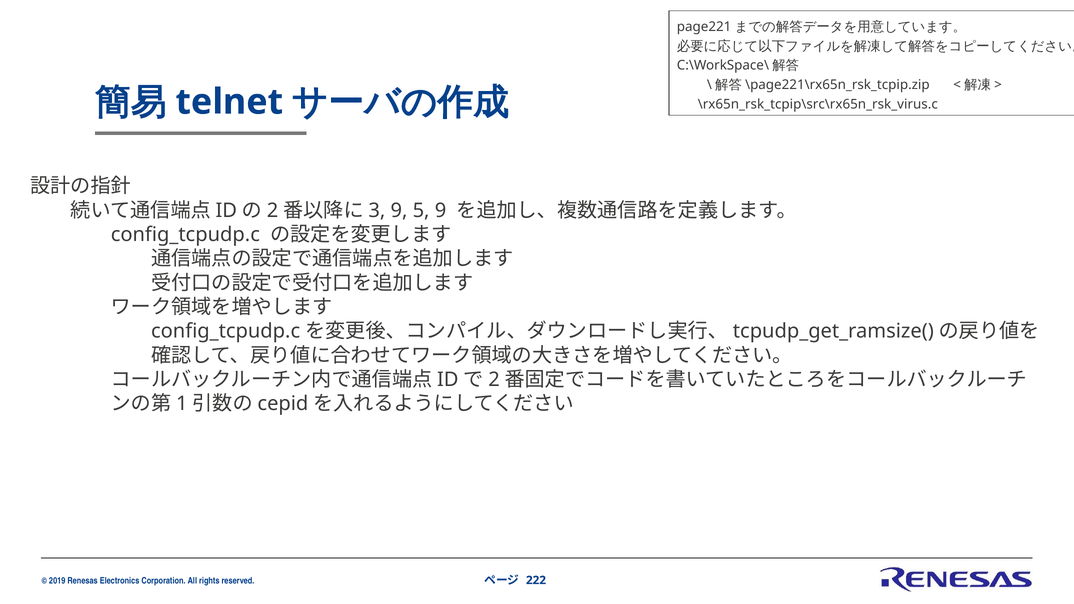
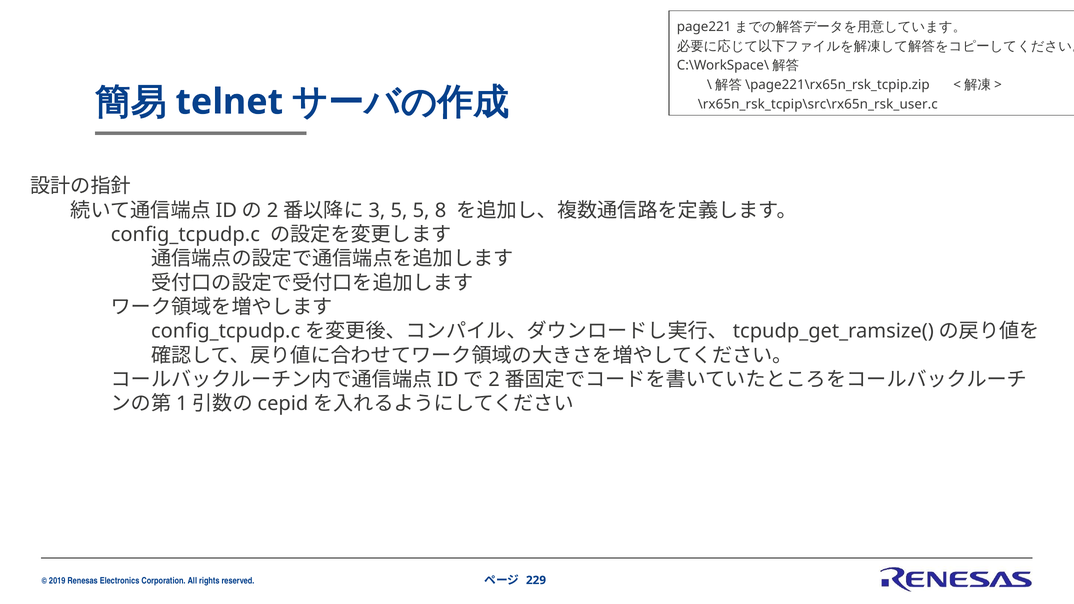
\rx65n_rsk_tcpip\src\rx65n_rsk_virus.c: \rx65n_rsk_tcpip\src\rx65n_rsk_virus.c -> \rx65n_rsk_tcpip\src\rx65n_rsk_user.c
9 at (399, 210): 9 -> 5
5 9: 9 -> 8
222: 222 -> 229
